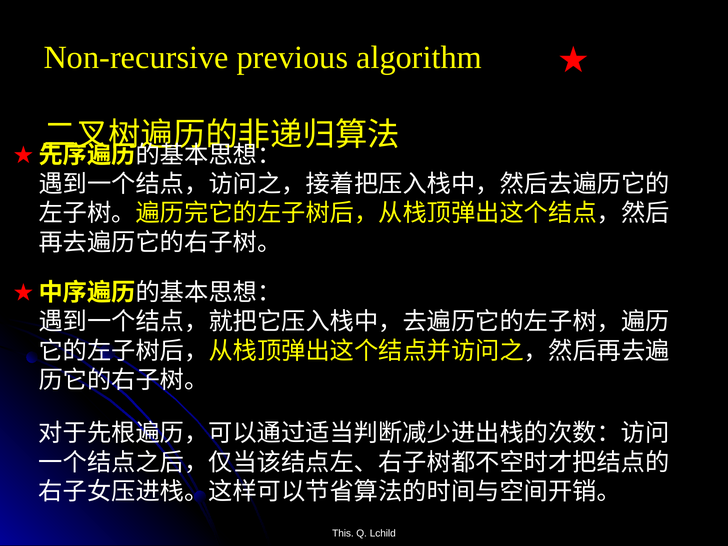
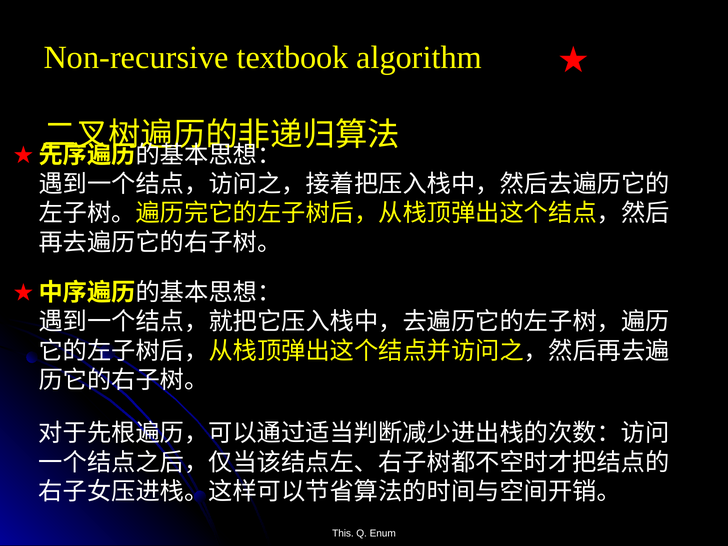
previous: previous -> textbook
Lchild: Lchild -> Enum
